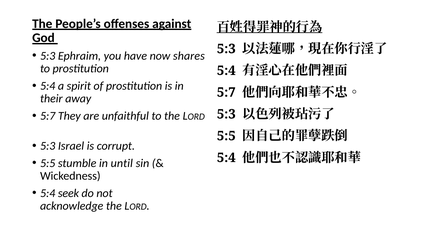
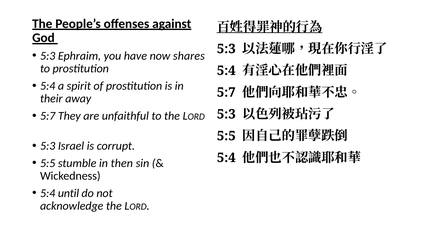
until: until -> then
seek: seek -> until
